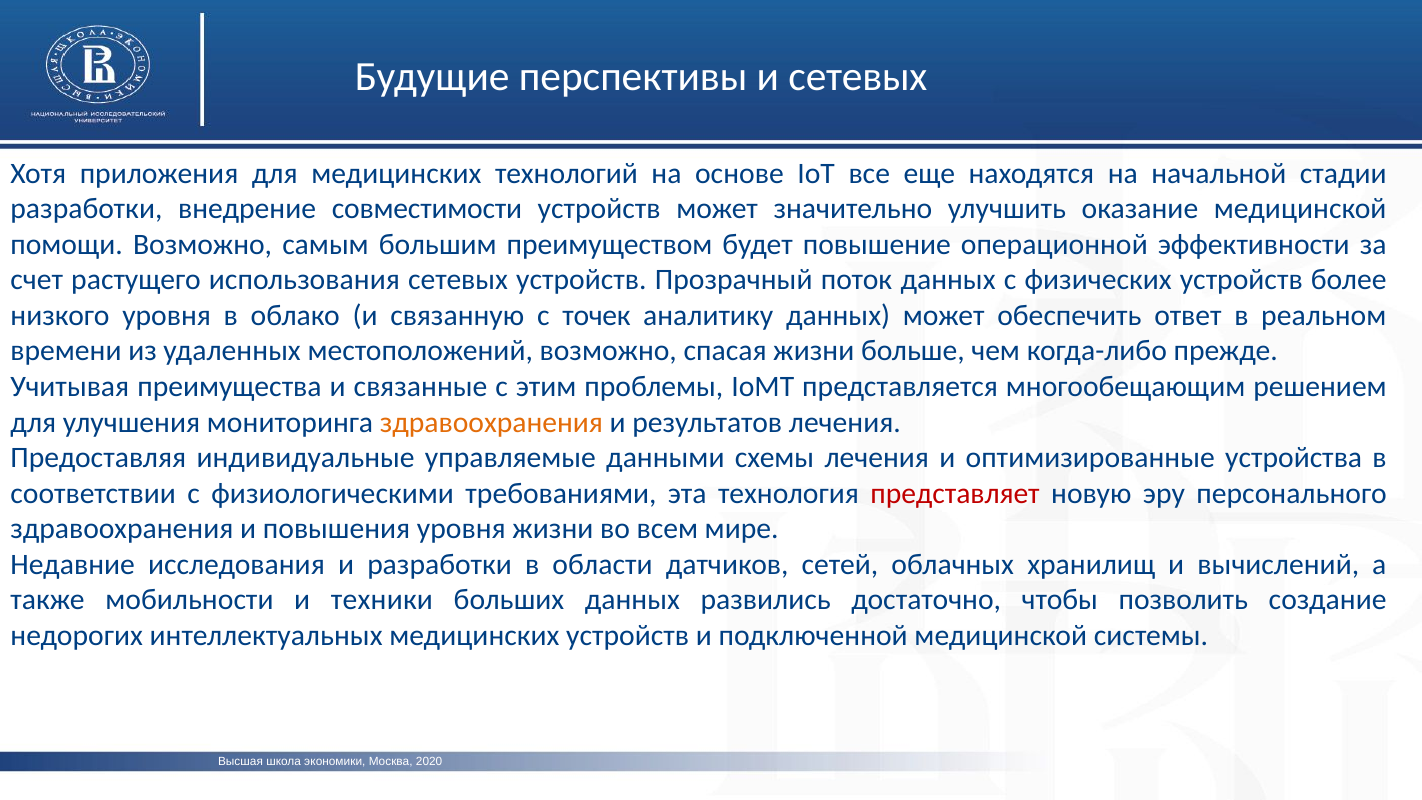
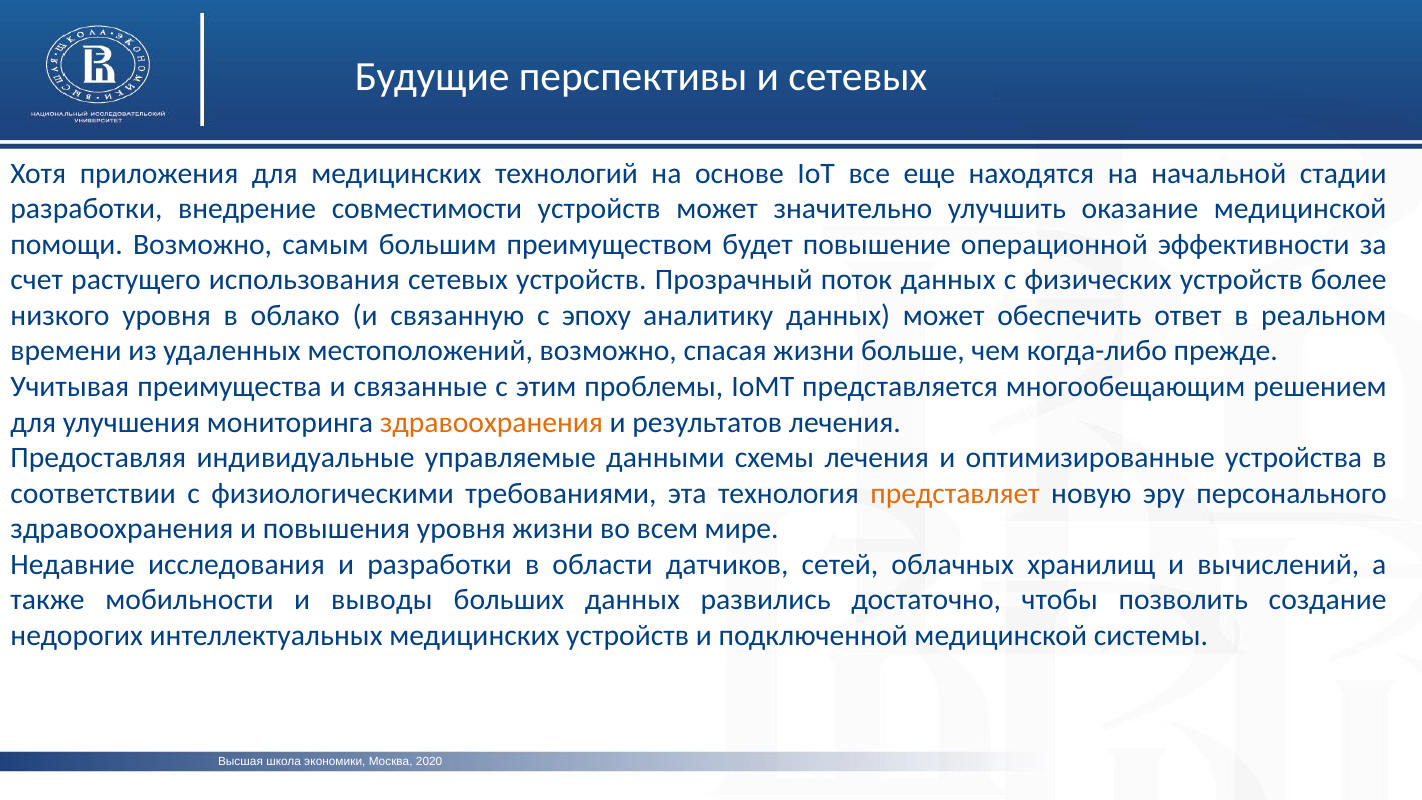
точек: точек -> эпоху
представляет colour: red -> orange
техники: техники -> выводы
